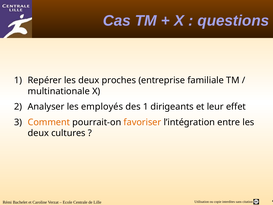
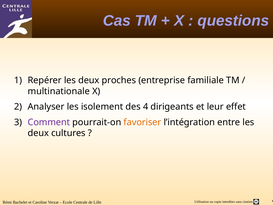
employés: employés -> isolement
des 1: 1 -> 4
Comment colour: orange -> purple
